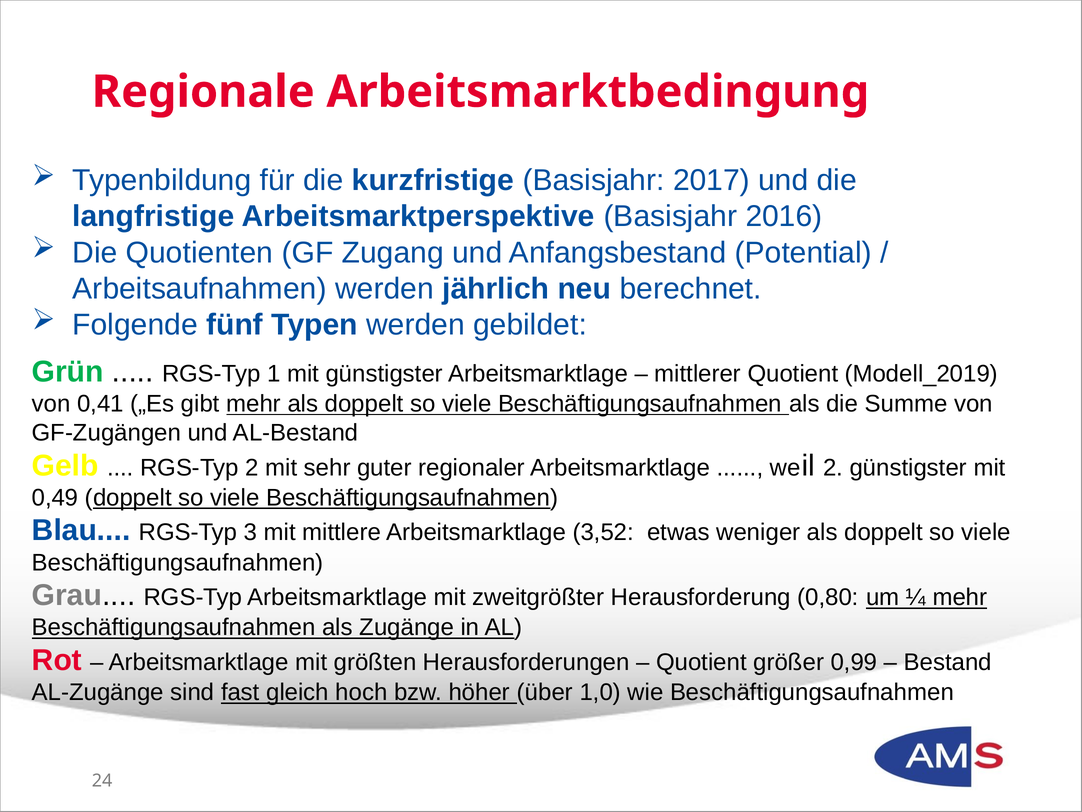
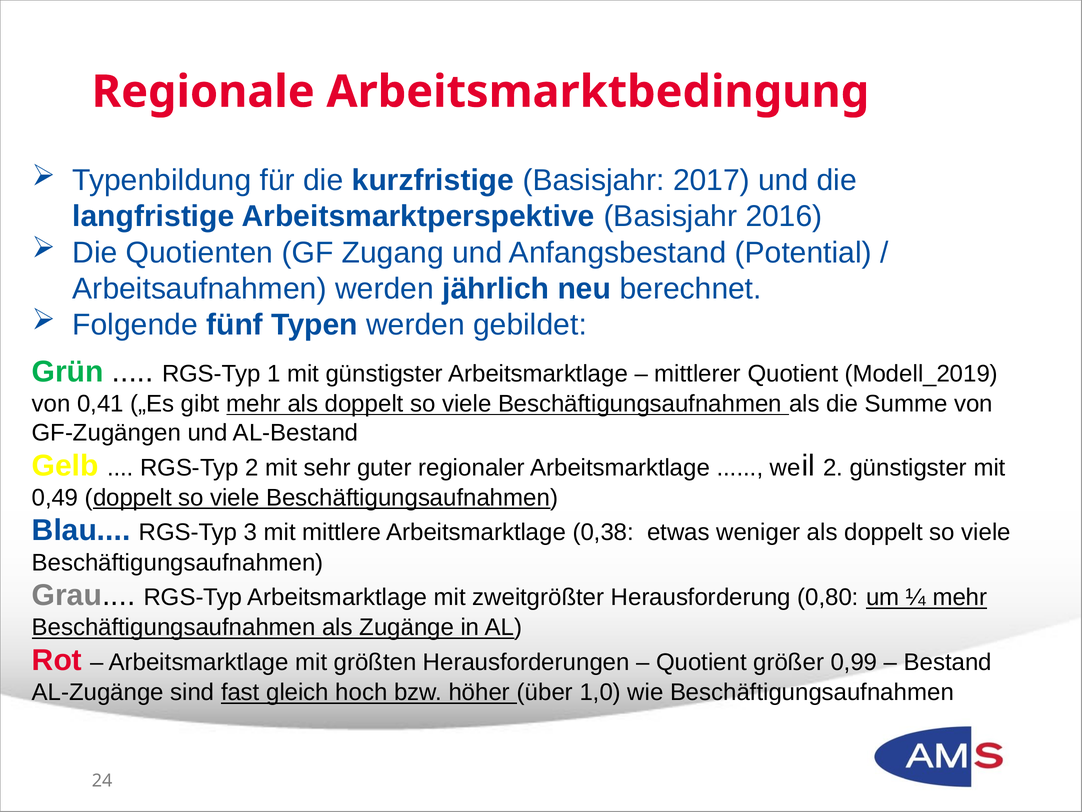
3,52: 3,52 -> 0,38
